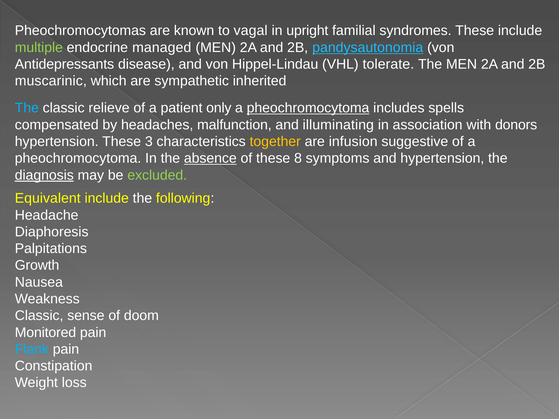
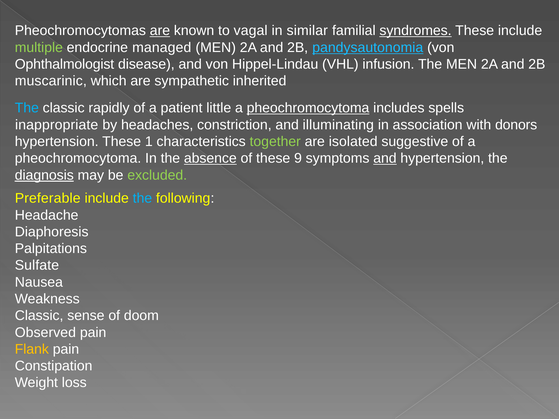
are at (160, 31) underline: none -> present
upright: upright -> similar
syndromes underline: none -> present
Antidepressants: Antidepressants -> Ophthalmologist
tolerate: tolerate -> infusion
relieve: relieve -> rapidly
only: only -> little
compensated: compensated -> inappropriate
malfunction: malfunction -> constriction
3: 3 -> 1
together colour: yellow -> light green
infusion: infusion -> isolated
8: 8 -> 9
and at (385, 158) underline: none -> present
Equivalent: Equivalent -> Preferable
the at (142, 198) colour: white -> light blue
Growth: Growth -> Sulfate
Monitored: Monitored -> Observed
Flank colour: light blue -> yellow
